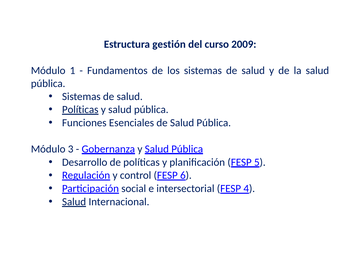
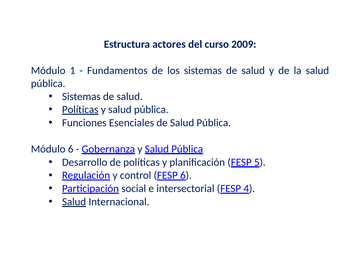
gestión: gestión -> actores
Módulo 3: 3 -> 6
